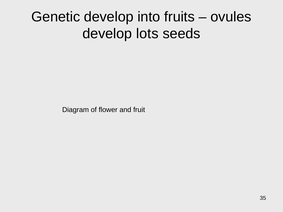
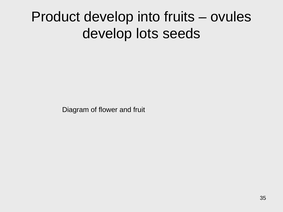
Genetic: Genetic -> Product
